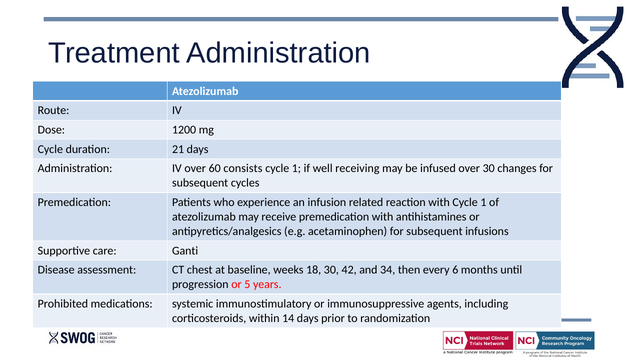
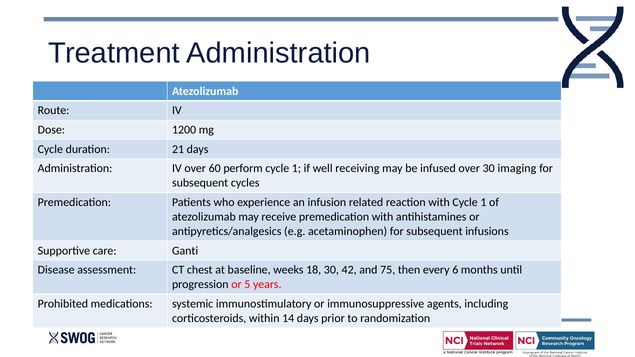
consists: consists -> perform
changes: changes -> imaging
34: 34 -> 75
